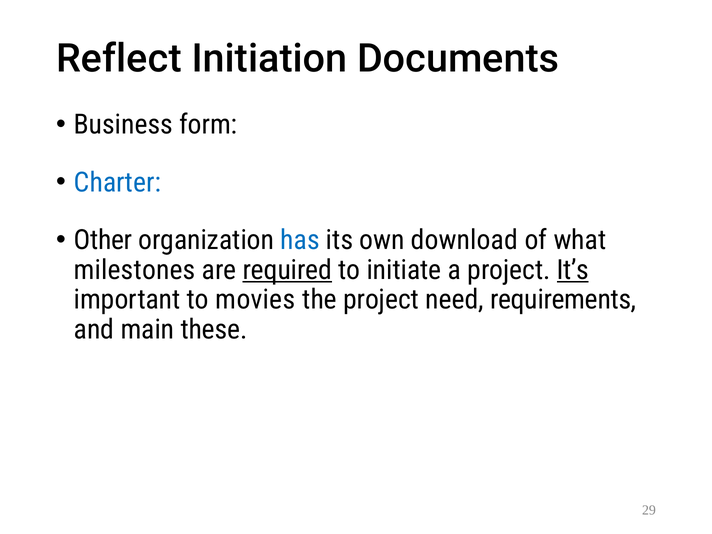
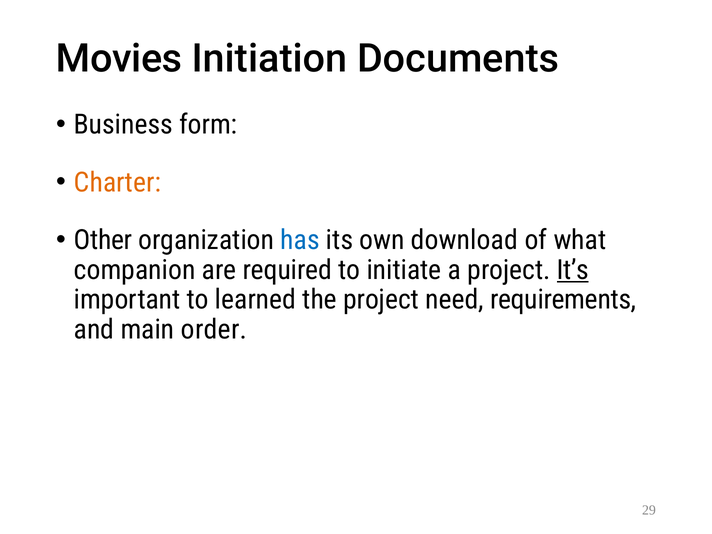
Reflect: Reflect -> Movies
Charter colour: blue -> orange
milestones: milestones -> companion
required underline: present -> none
movies: movies -> learned
these: these -> order
